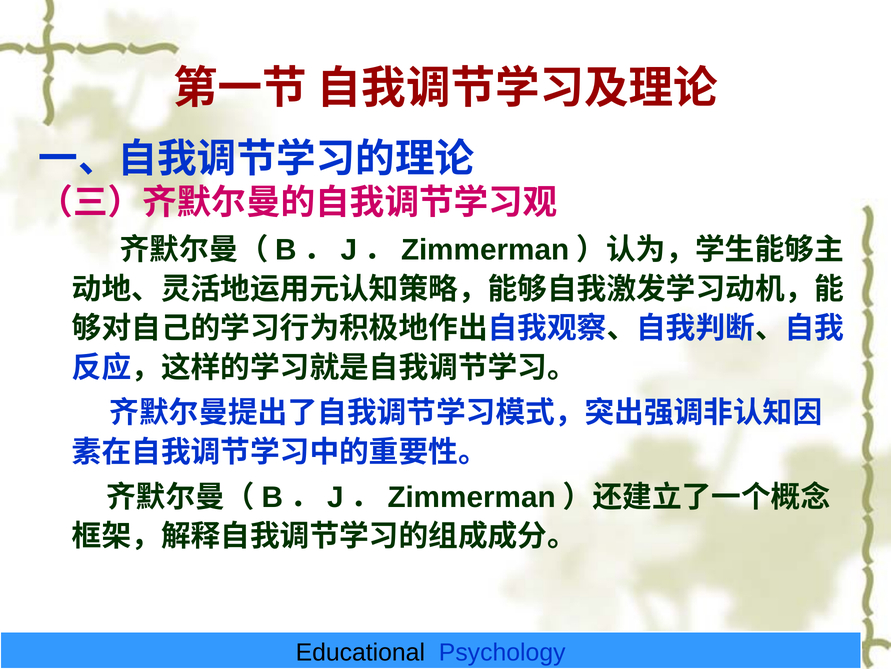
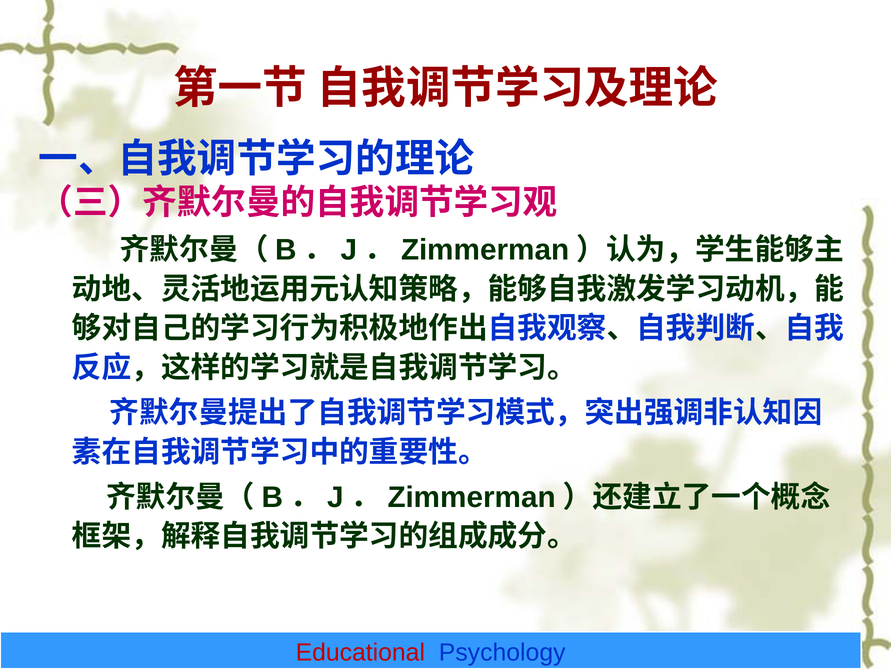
Educational colour: black -> red
